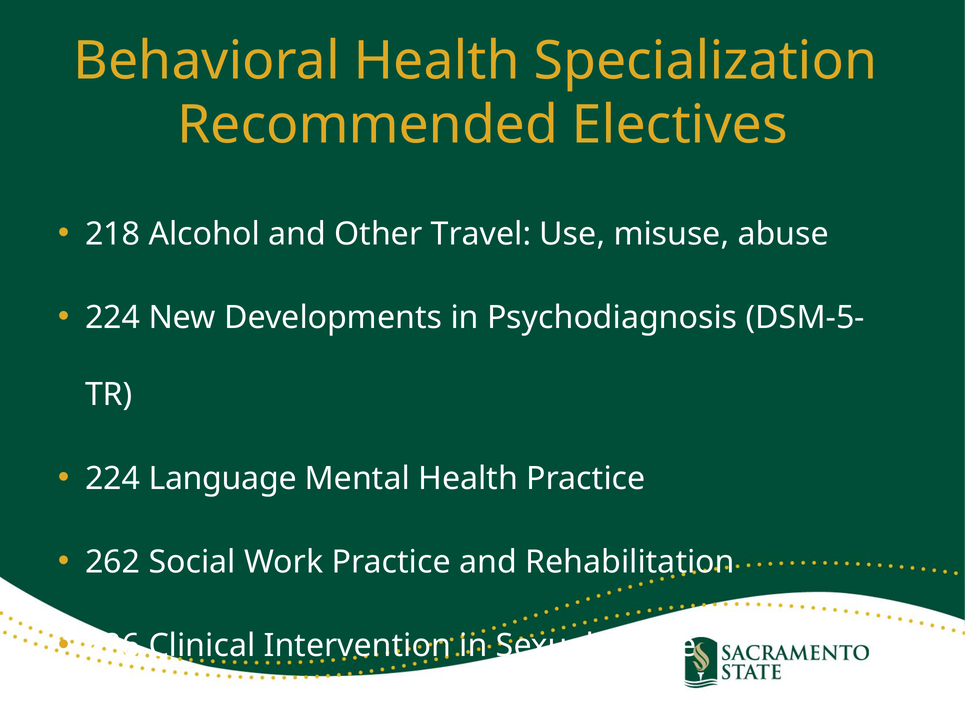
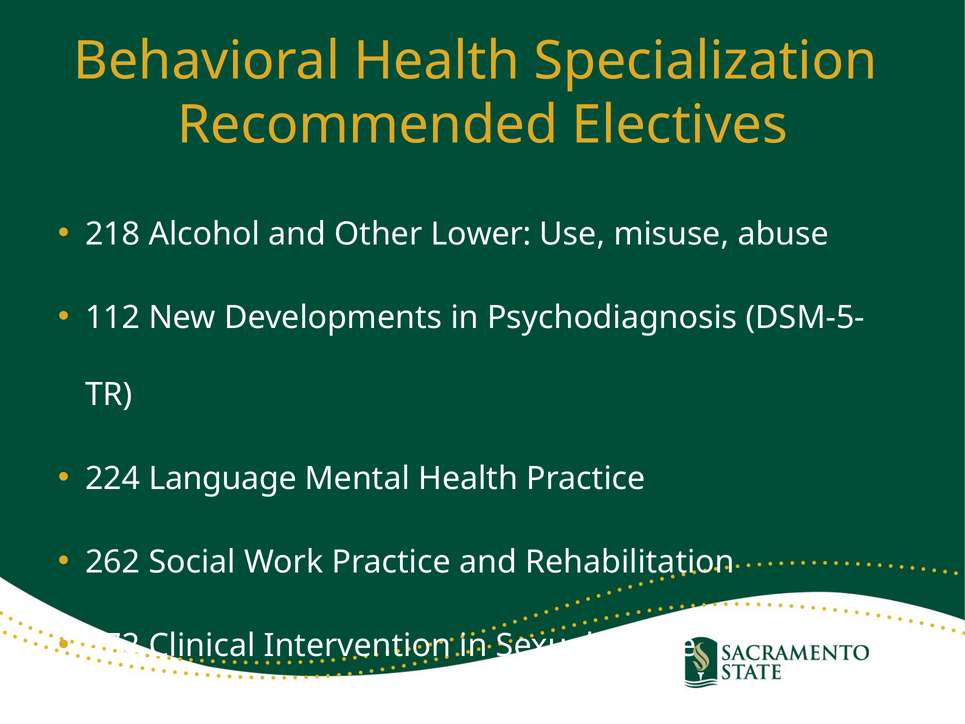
Travel: Travel -> Lower
224 at (113, 317): 224 -> 112
226: 226 -> 472
